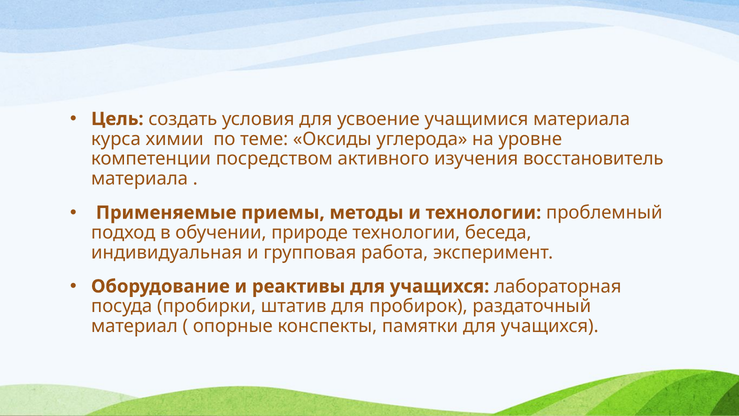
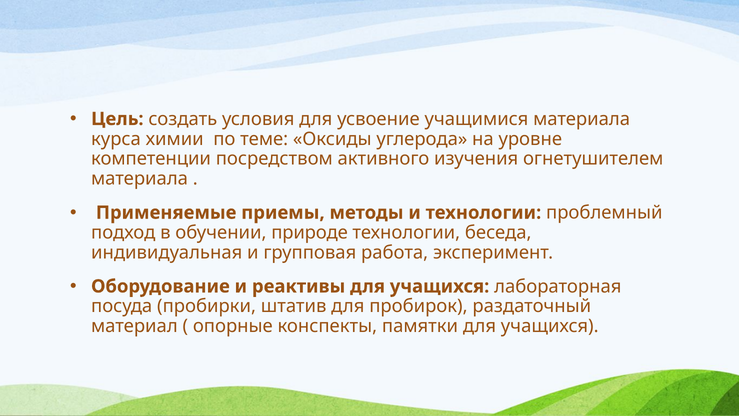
восстановитель: восстановитель -> огнетушителем
